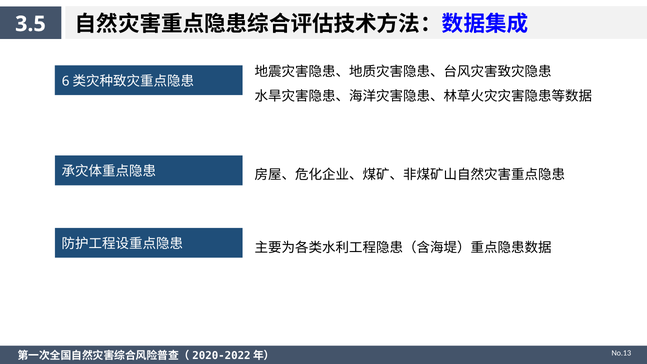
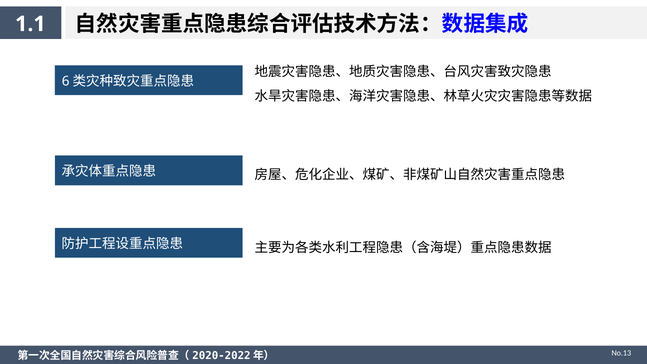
3.5: 3.5 -> 1.1
